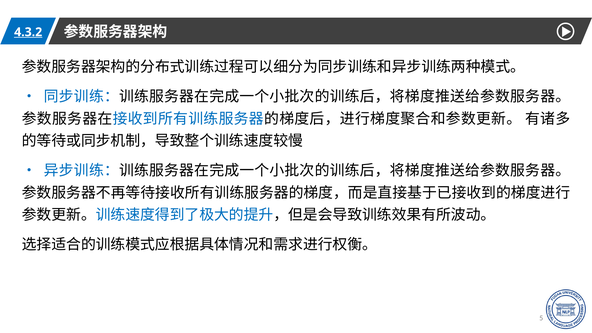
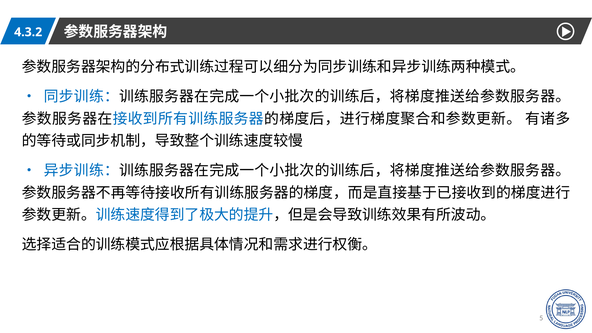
4.3.2 underline: present -> none
